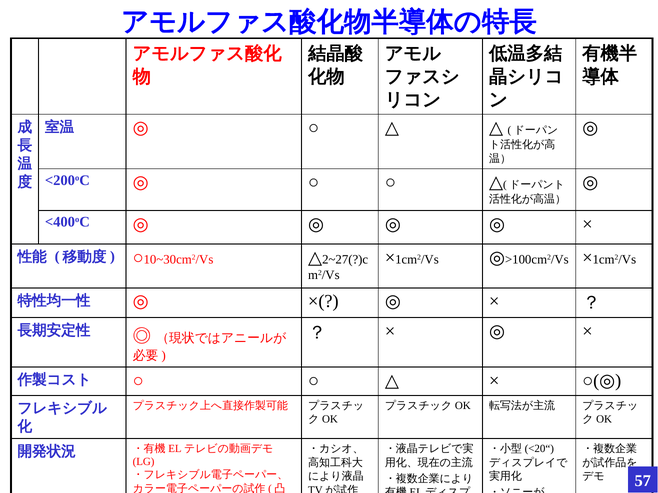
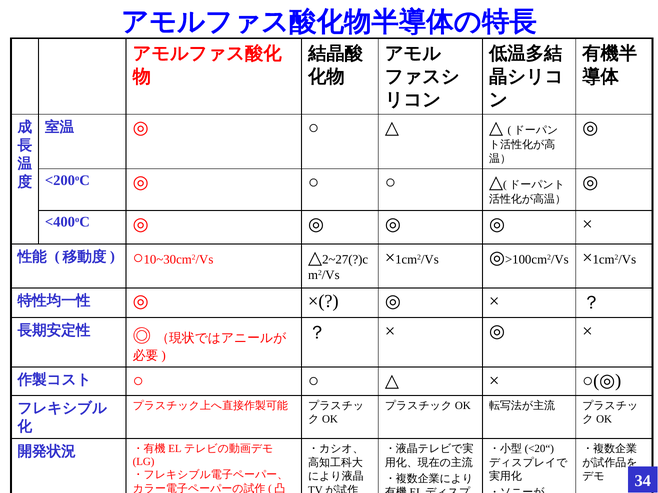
57: 57 -> 34
